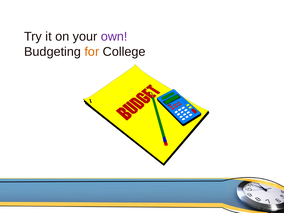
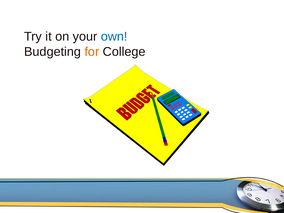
own colour: purple -> blue
